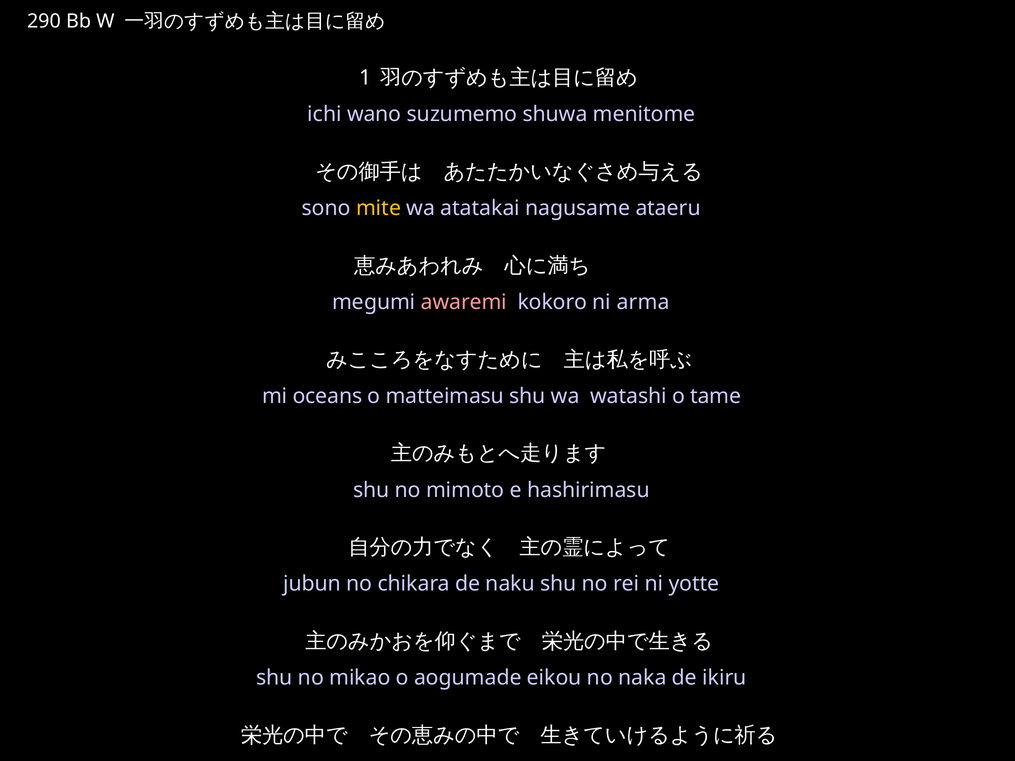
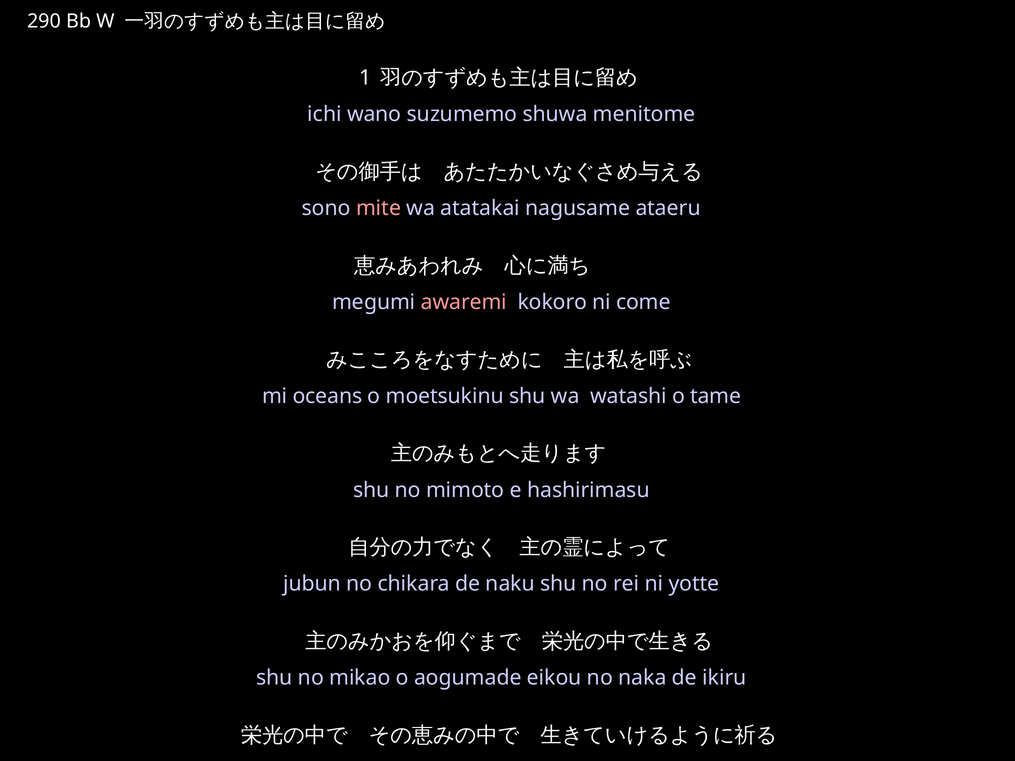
mite colour: yellow -> pink
arma: arma -> come
matteimasu: matteimasu -> moetsukinu
